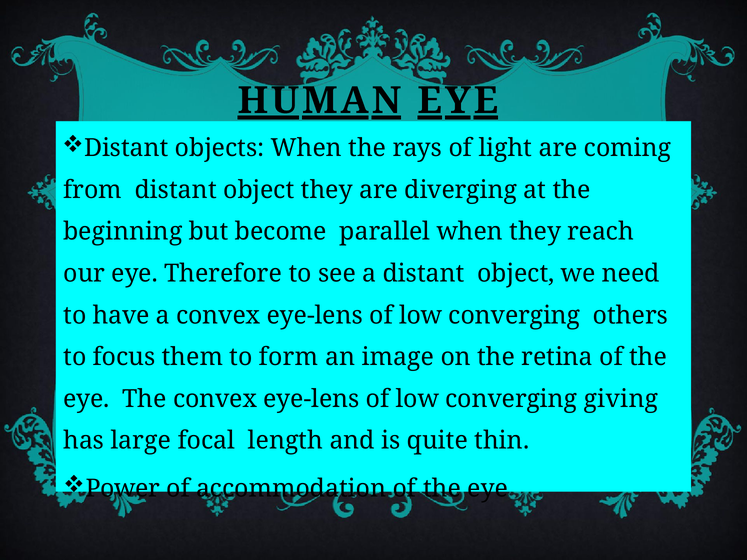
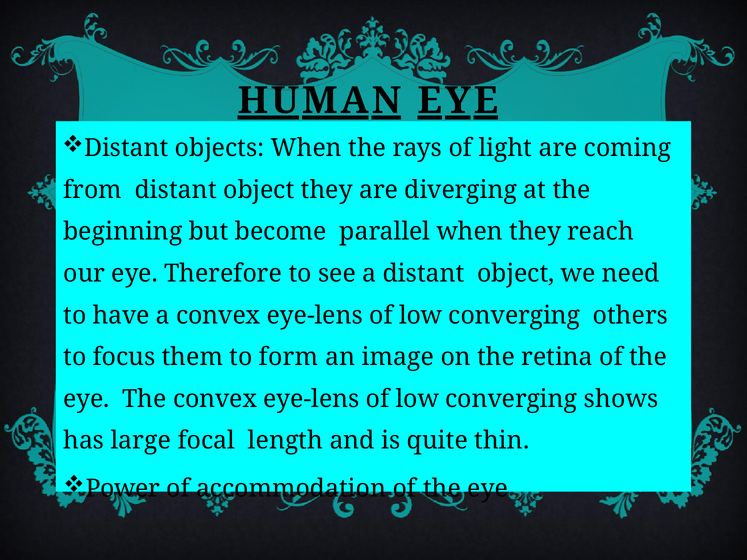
giving: giving -> shows
